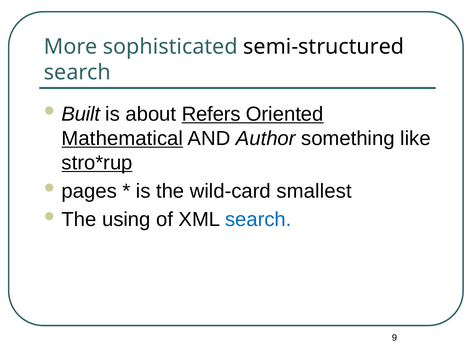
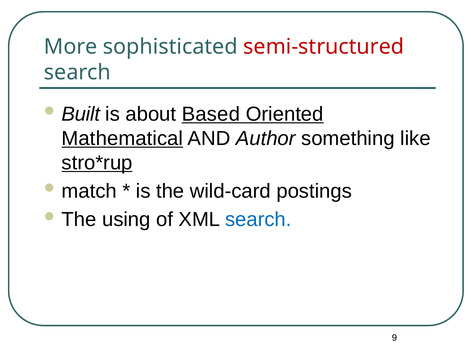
semi-structured colour: black -> red
Refers: Refers -> Based
pages: pages -> match
smallest: smallest -> postings
